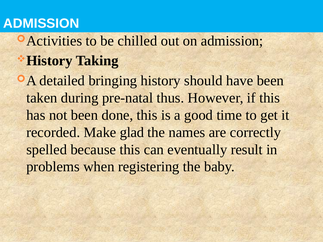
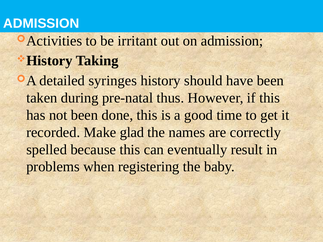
chilled: chilled -> irritant
bringing: bringing -> syringes
